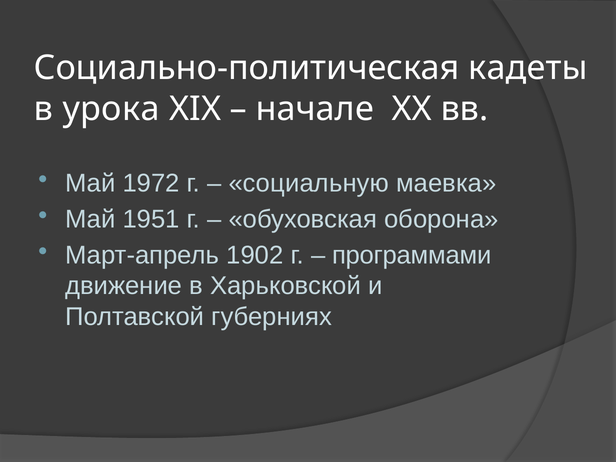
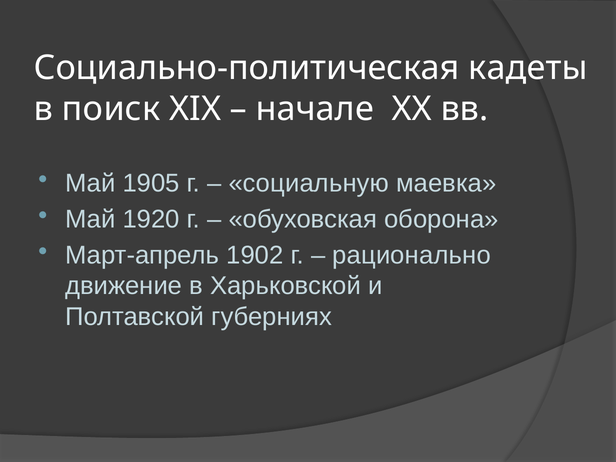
урока: урока -> поиск
1972: 1972 -> 1905
1951: 1951 -> 1920
программами: программами -> рационально
